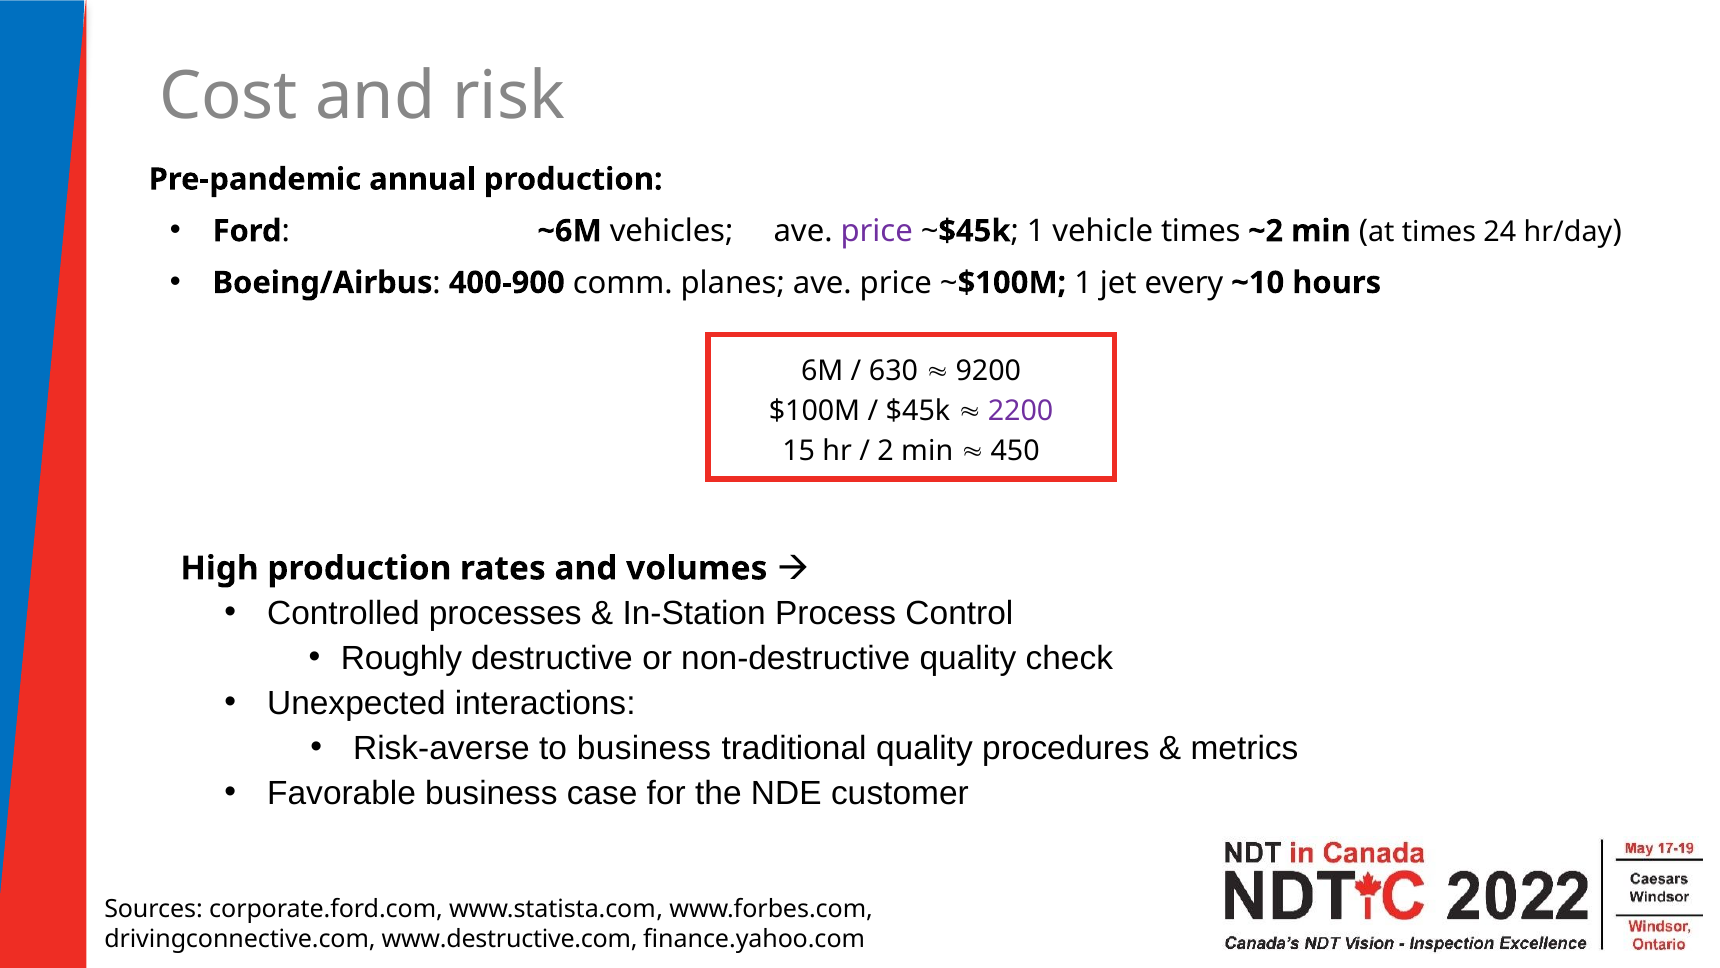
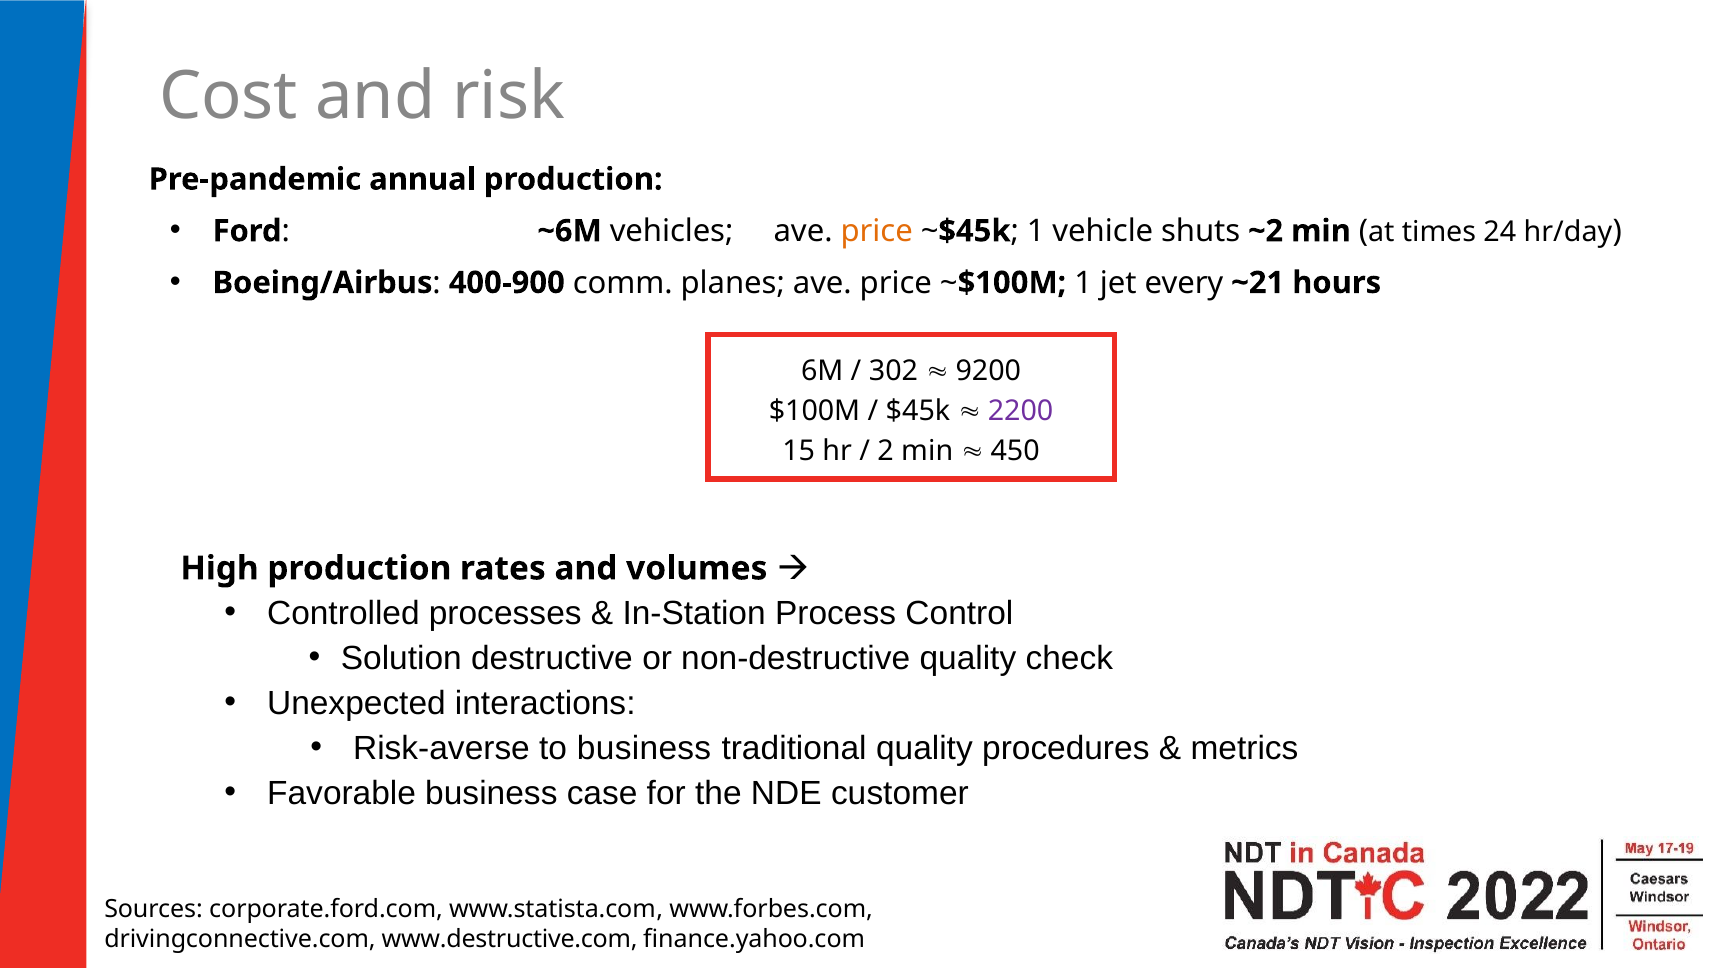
price at (877, 231) colour: purple -> orange
vehicle times: times -> shuts
~10: ~10 -> ~21
630: 630 -> 302
Roughly: Roughly -> Solution
